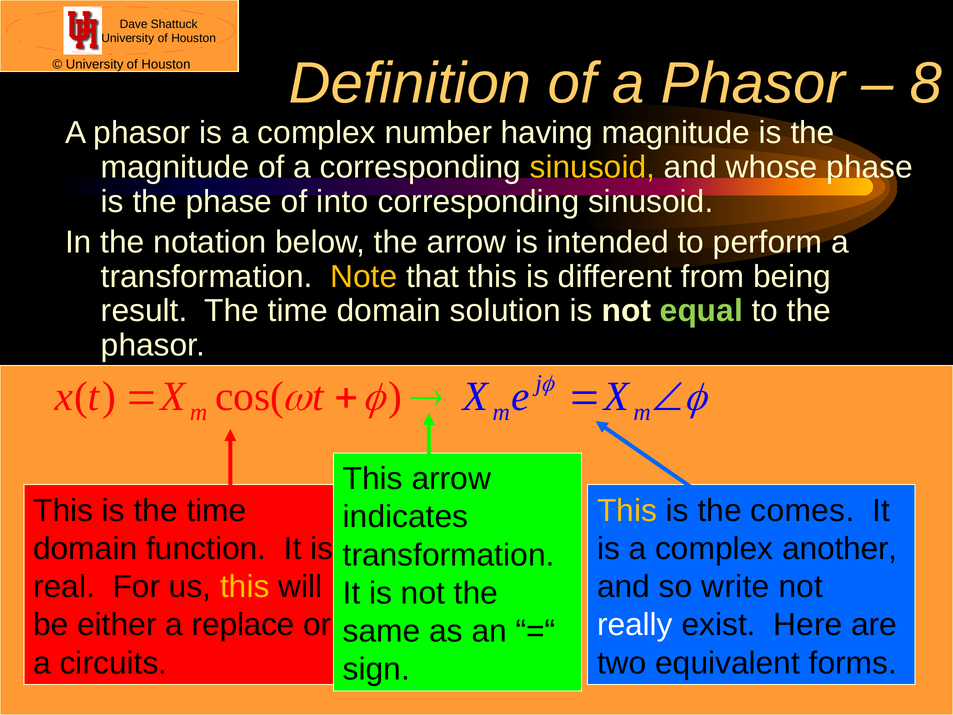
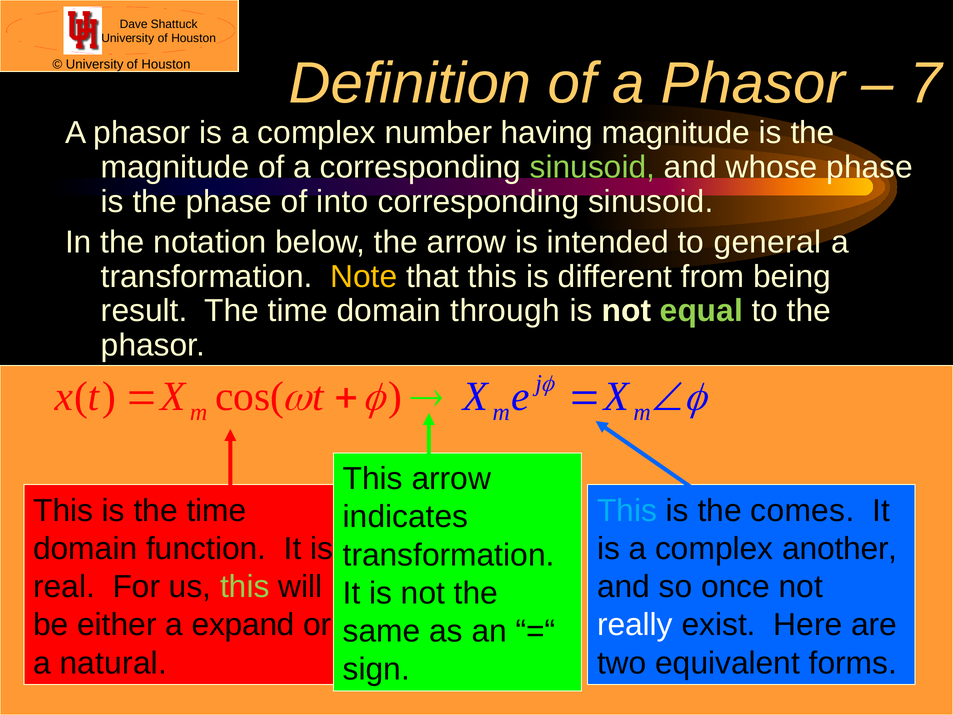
8: 8 -> 7
sinusoid at (593, 167) colour: yellow -> light green
perform: perform -> general
solution: solution -> through
This at (627, 510) colour: yellow -> light blue
this at (245, 587) colour: yellow -> light green
write: write -> once
replace: replace -> expand
circuits: circuits -> natural
